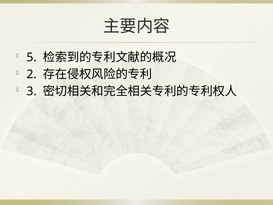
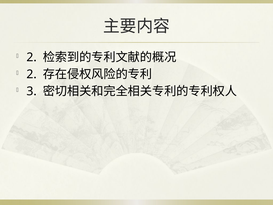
5 at (32, 57): 5 -> 2
